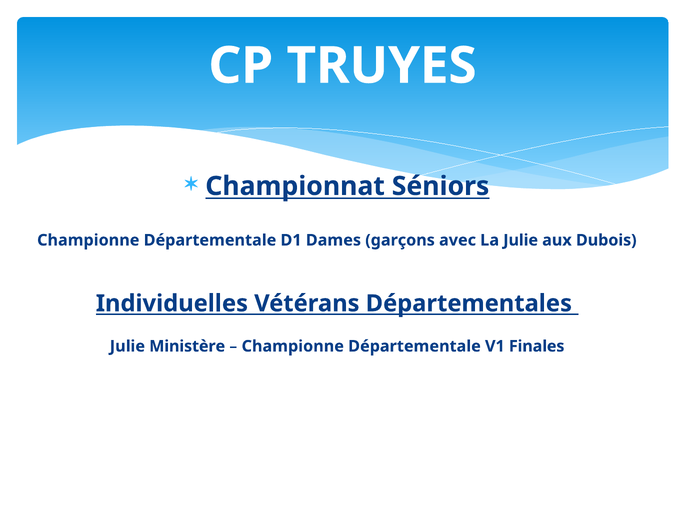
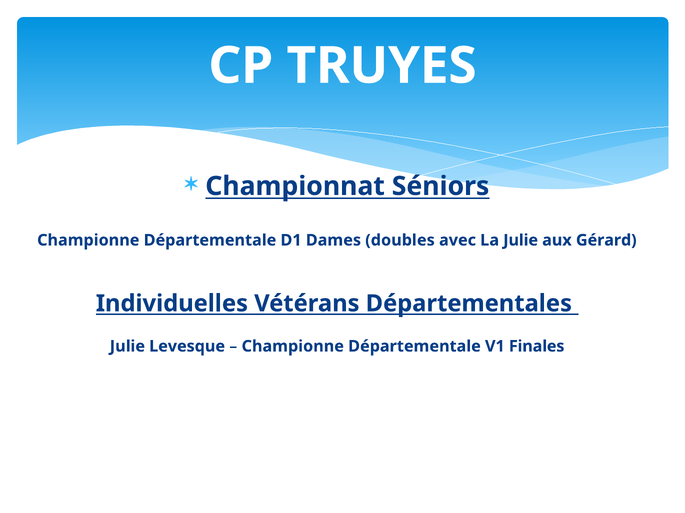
garçons: garçons -> doubles
Dubois: Dubois -> Gérard
Ministère: Ministère -> Levesque
